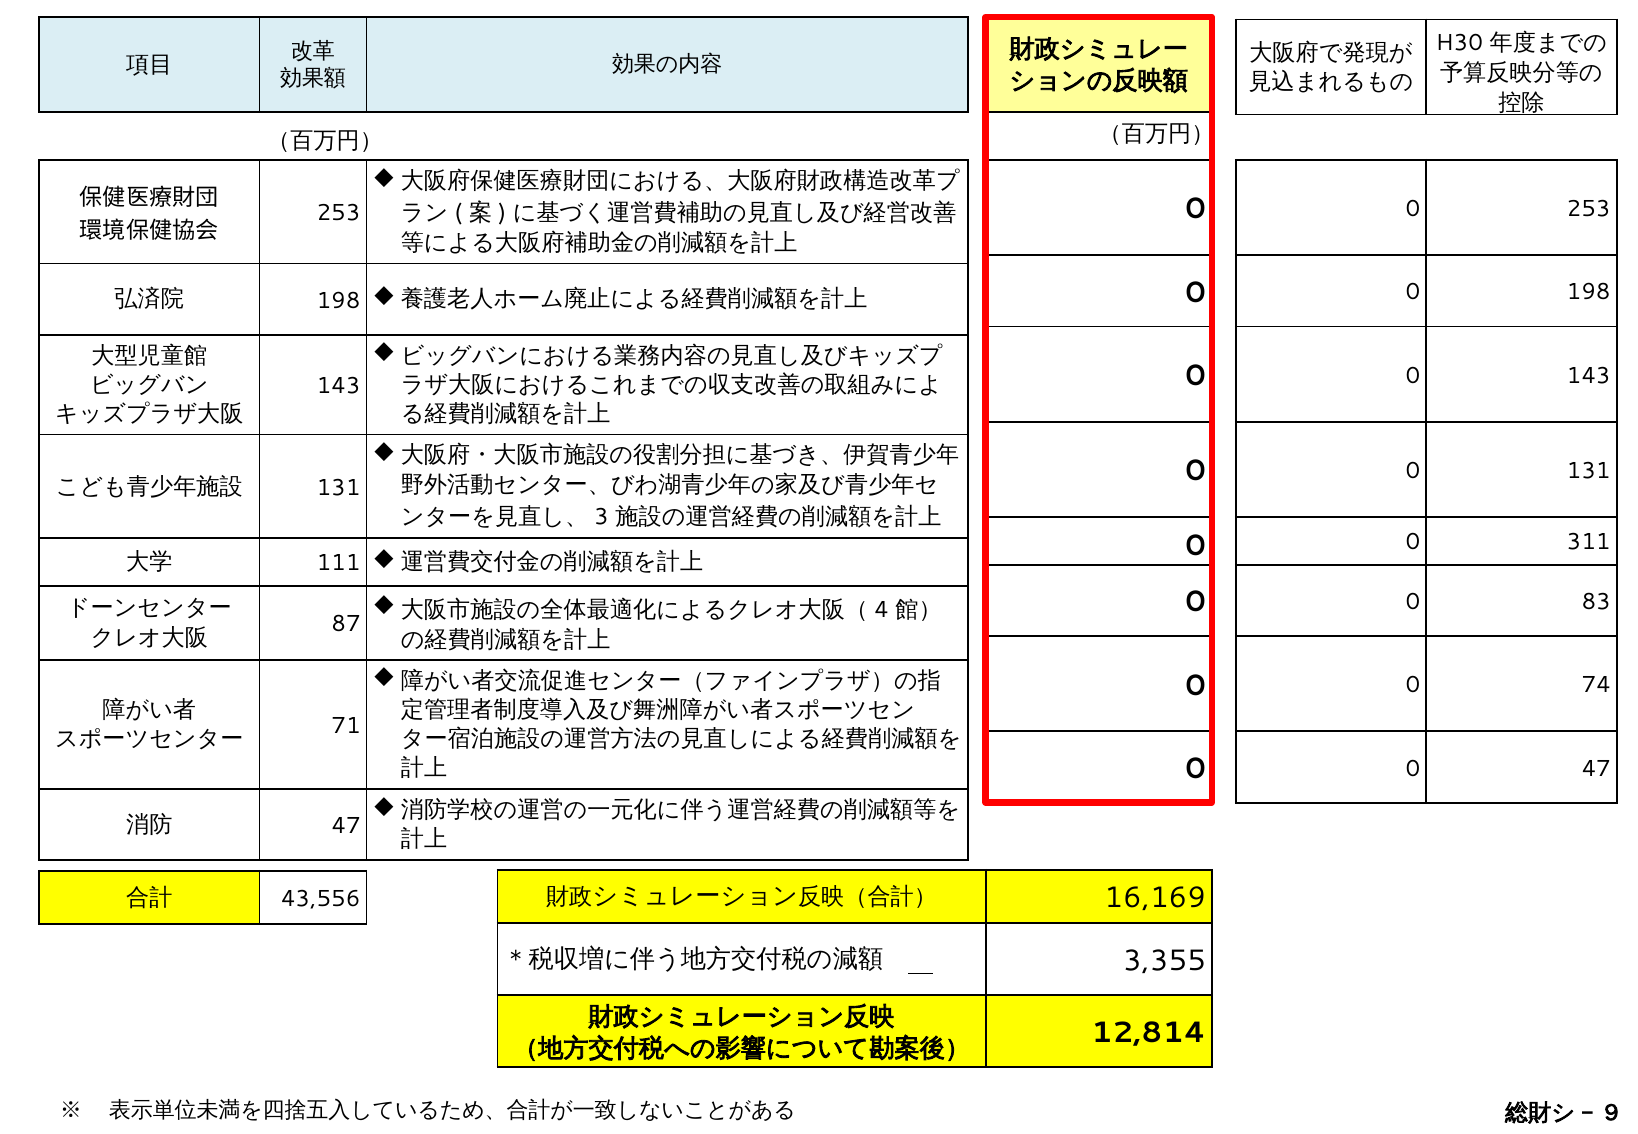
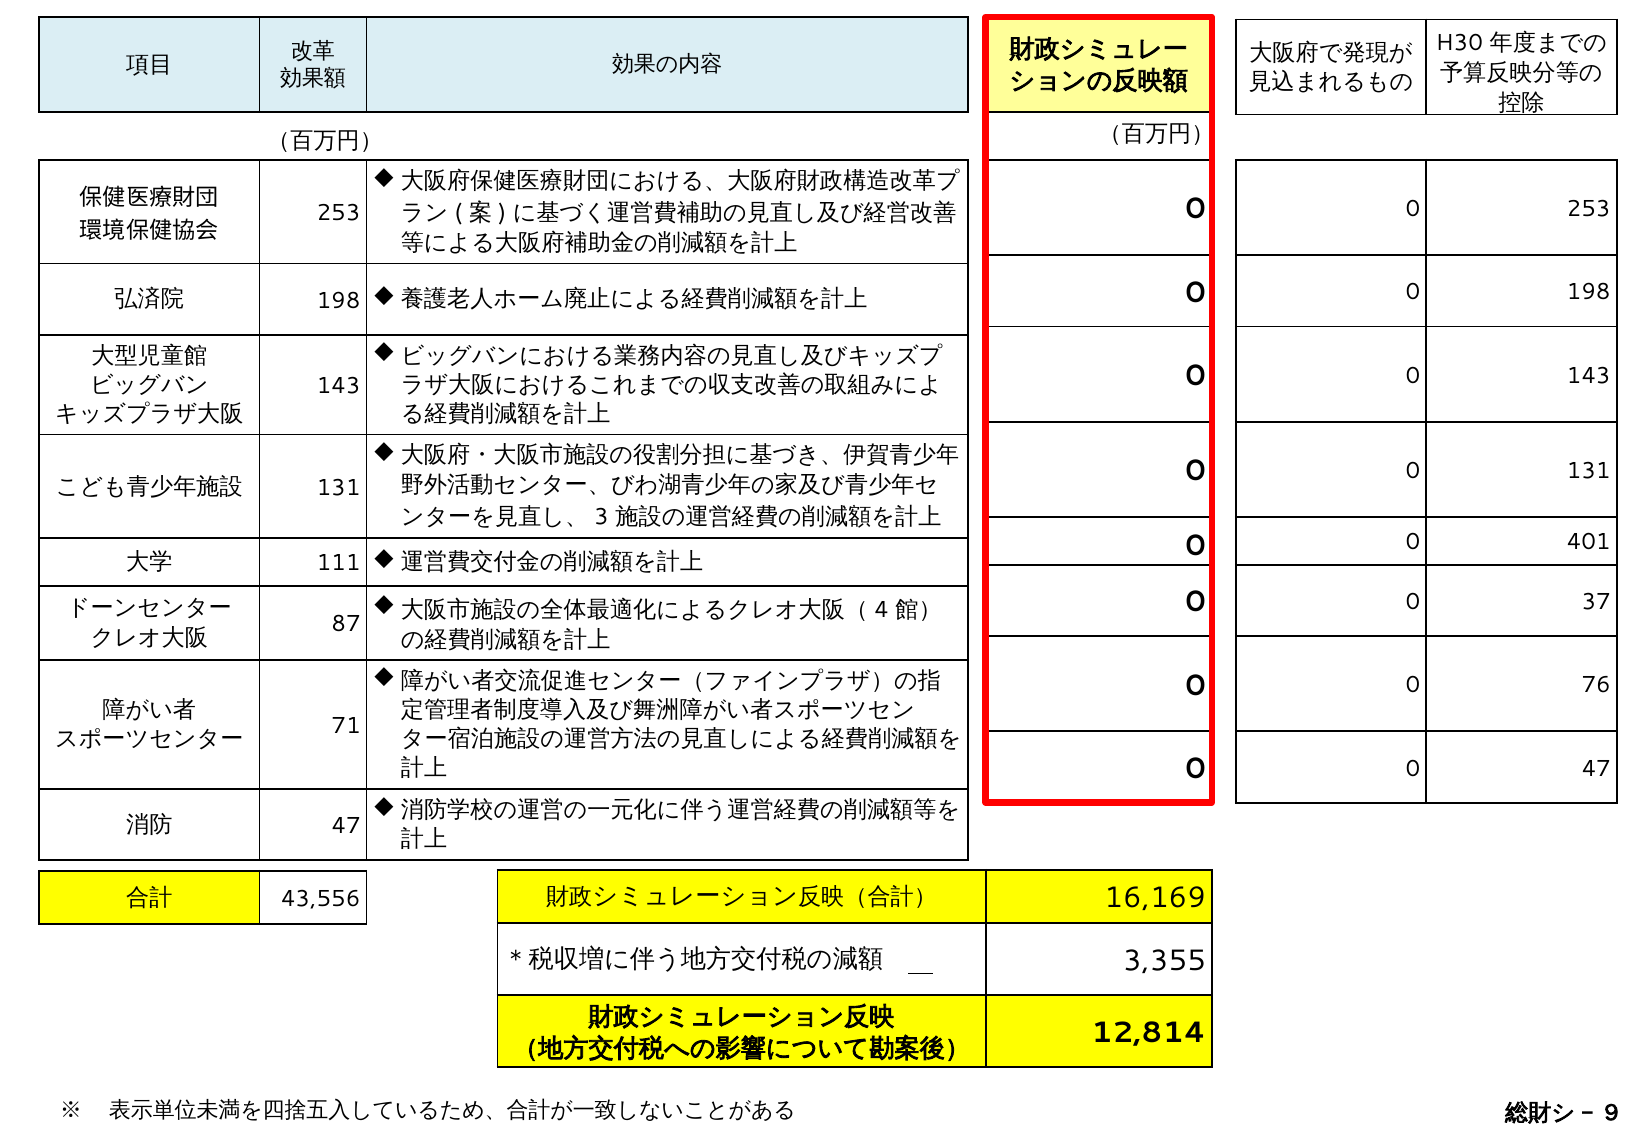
311: 311 -> 401
83: 83 -> 37
74: 74 -> 76
